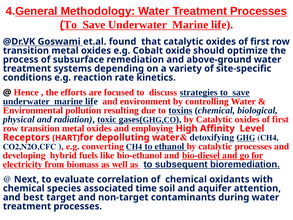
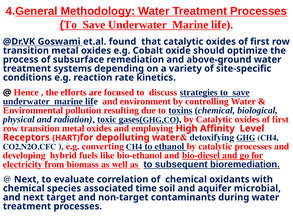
attention: attention -> microbial
and best: best -> next
